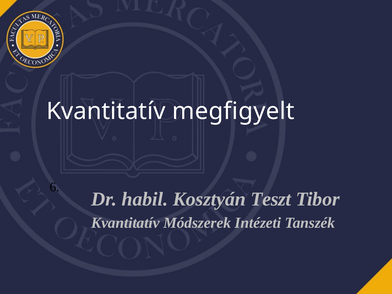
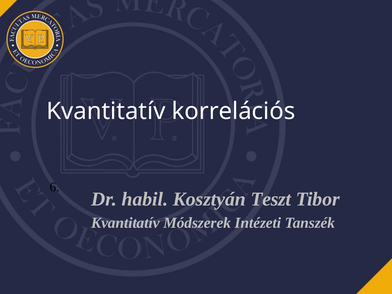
megfigyelt: megfigyelt -> korrelációs
